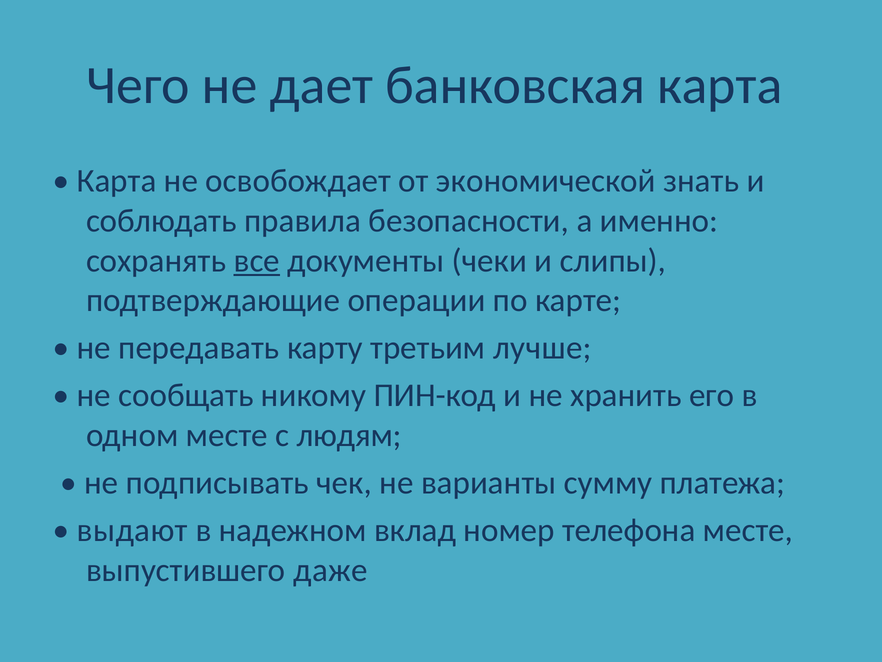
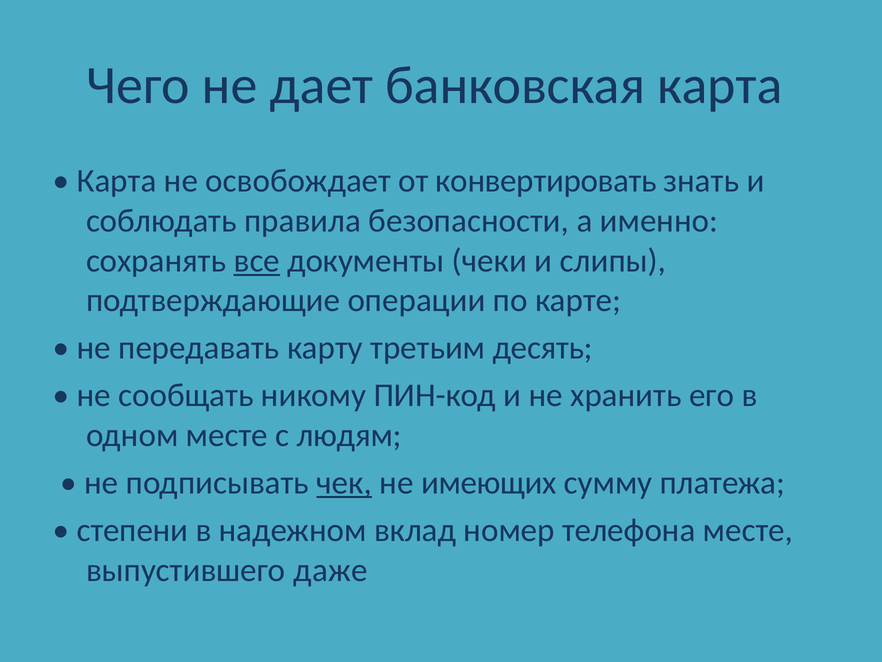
экономической: экономической -> конвертировать
лучше: лучше -> десять
чек underline: none -> present
варианты: варианты -> имеющих
выдают: выдают -> степени
